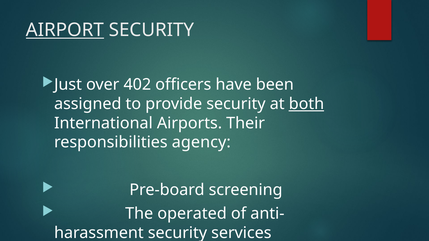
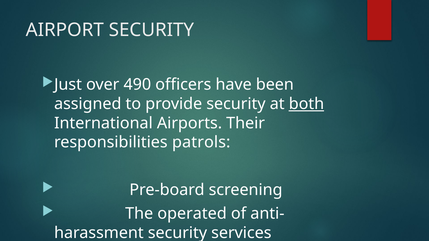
AIRPORT underline: present -> none
402: 402 -> 490
agency: agency -> patrols
